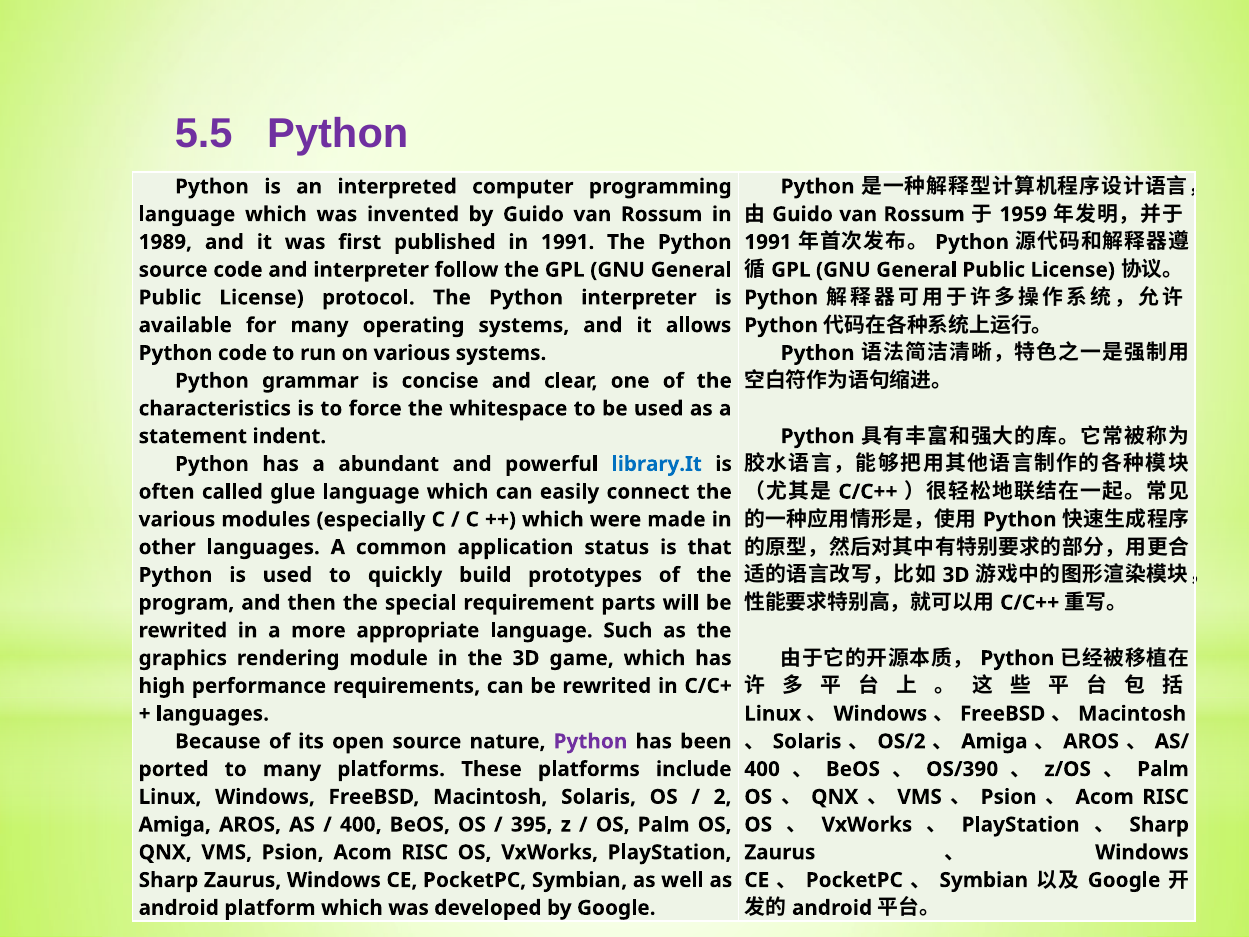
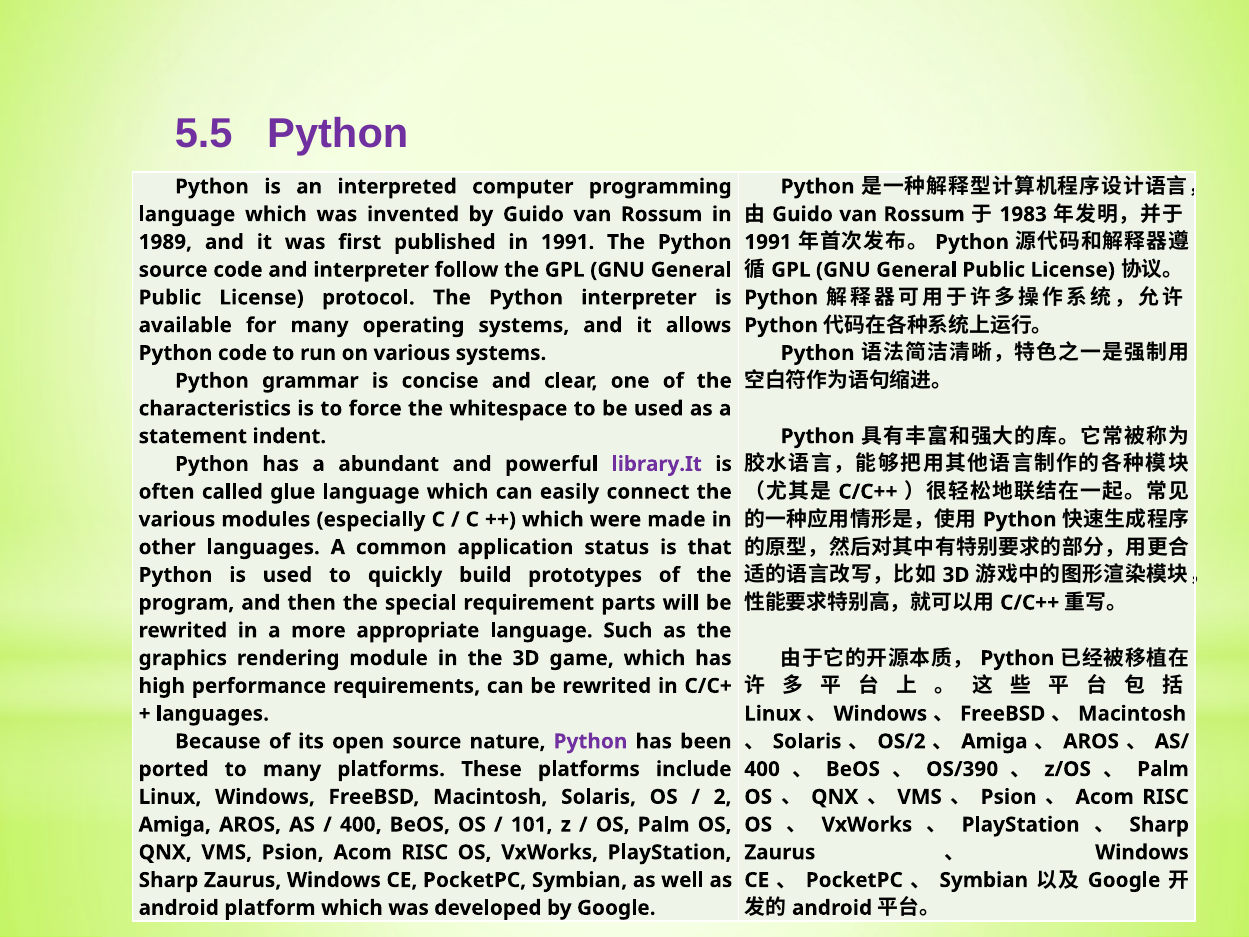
1959: 1959 -> 1983
library.It colour: blue -> purple
395: 395 -> 101
